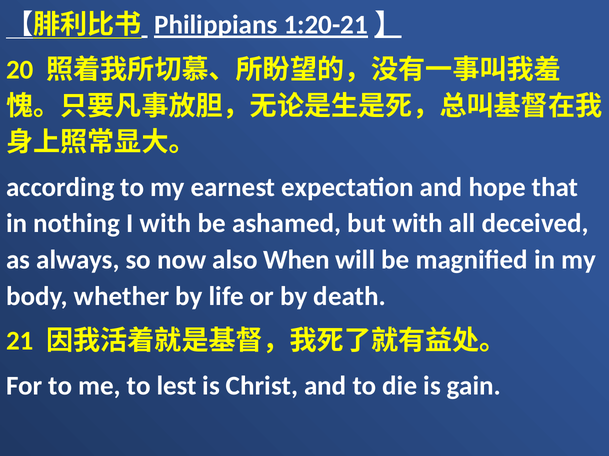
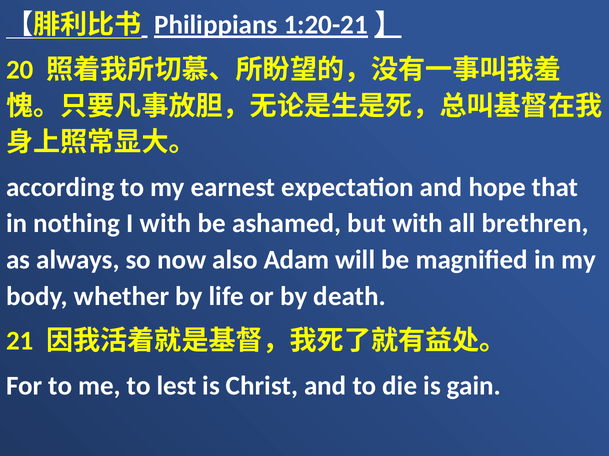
deceived: deceived -> brethren
When: When -> Adam
